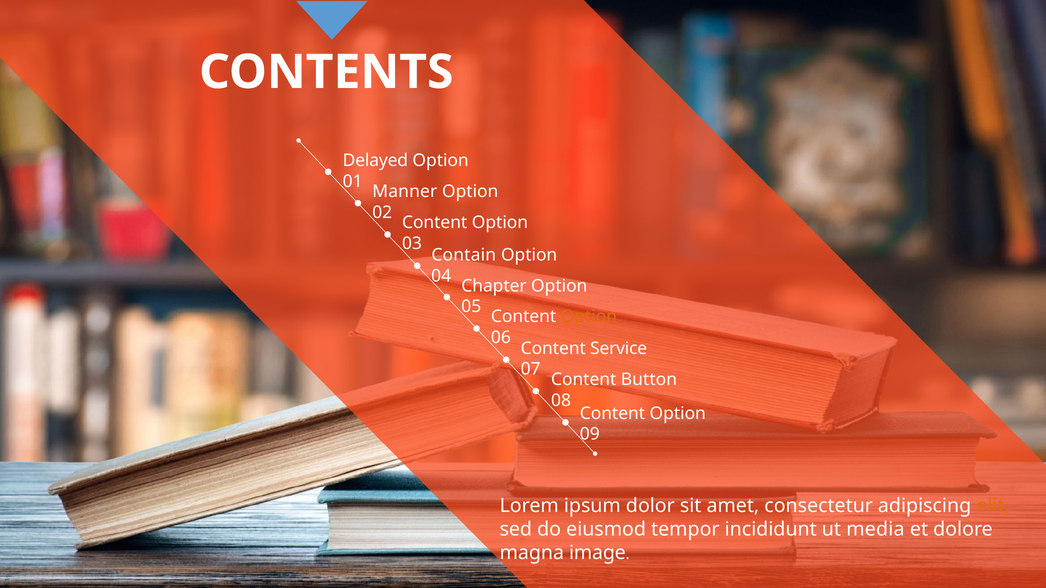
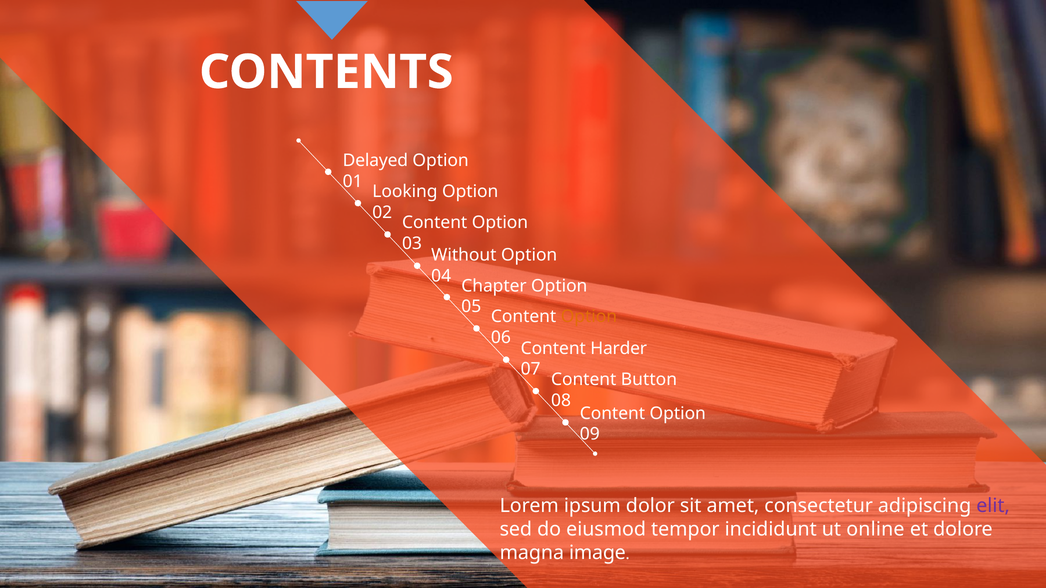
Manner: Manner -> Looking
Contain: Contain -> Without
Service: Service -> Harder
elit colour: orange -> purple
media: media -> online
